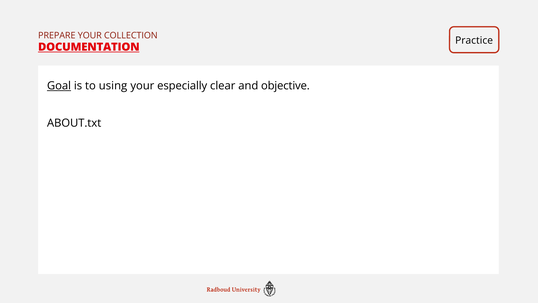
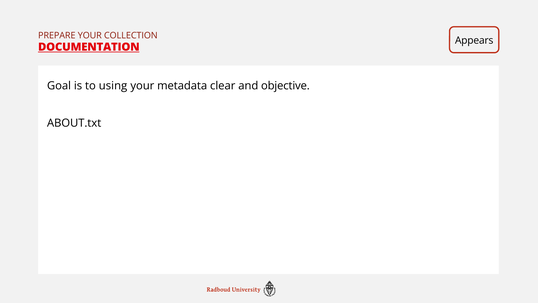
Practice: Practice -> Appears
Goal underline: present -> none
especially: especially -> metadata
